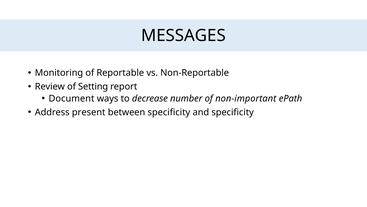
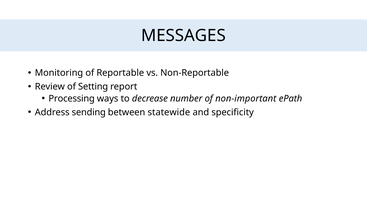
Document: Document -> Processing
present: present -> sending
between specificity: specificity -> statewide
